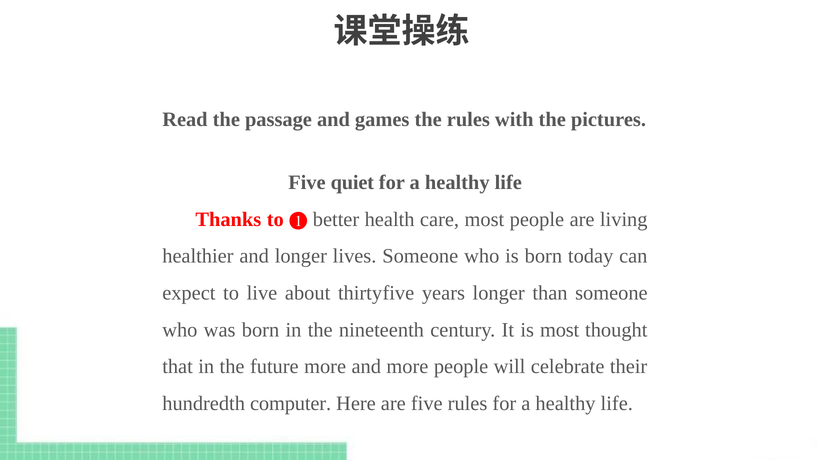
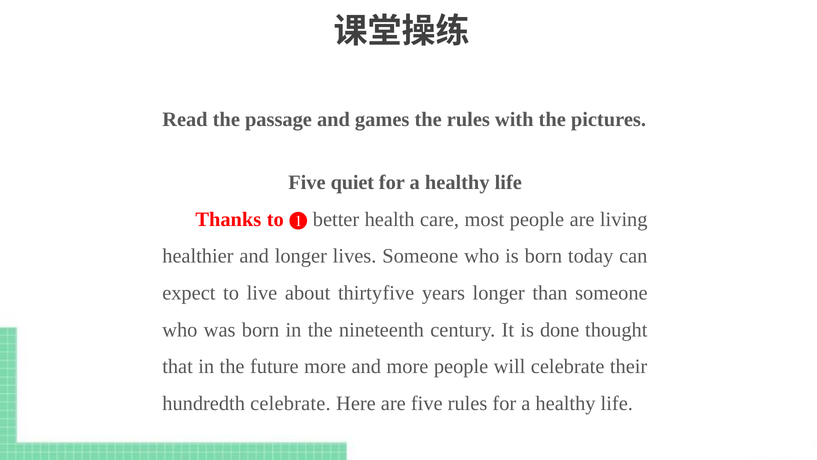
is most: most -> done
hundredth computer: computer -> celebrate
